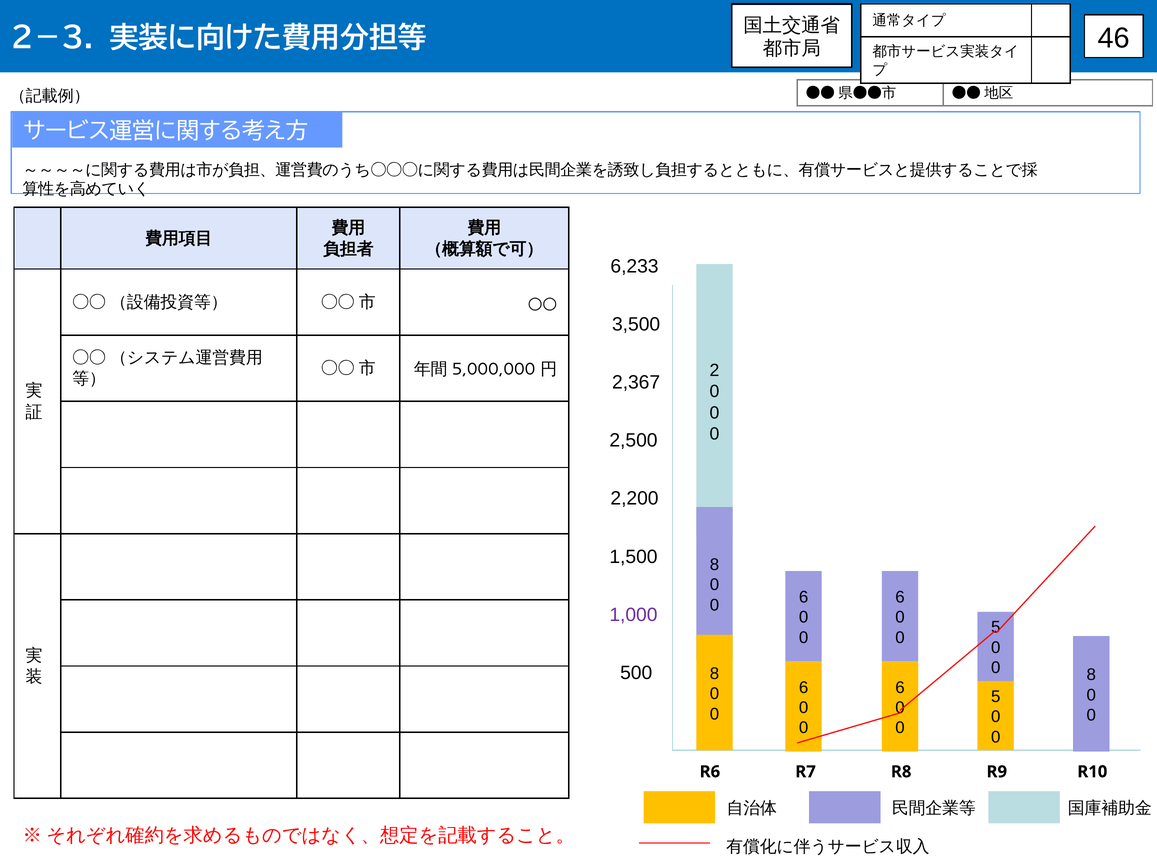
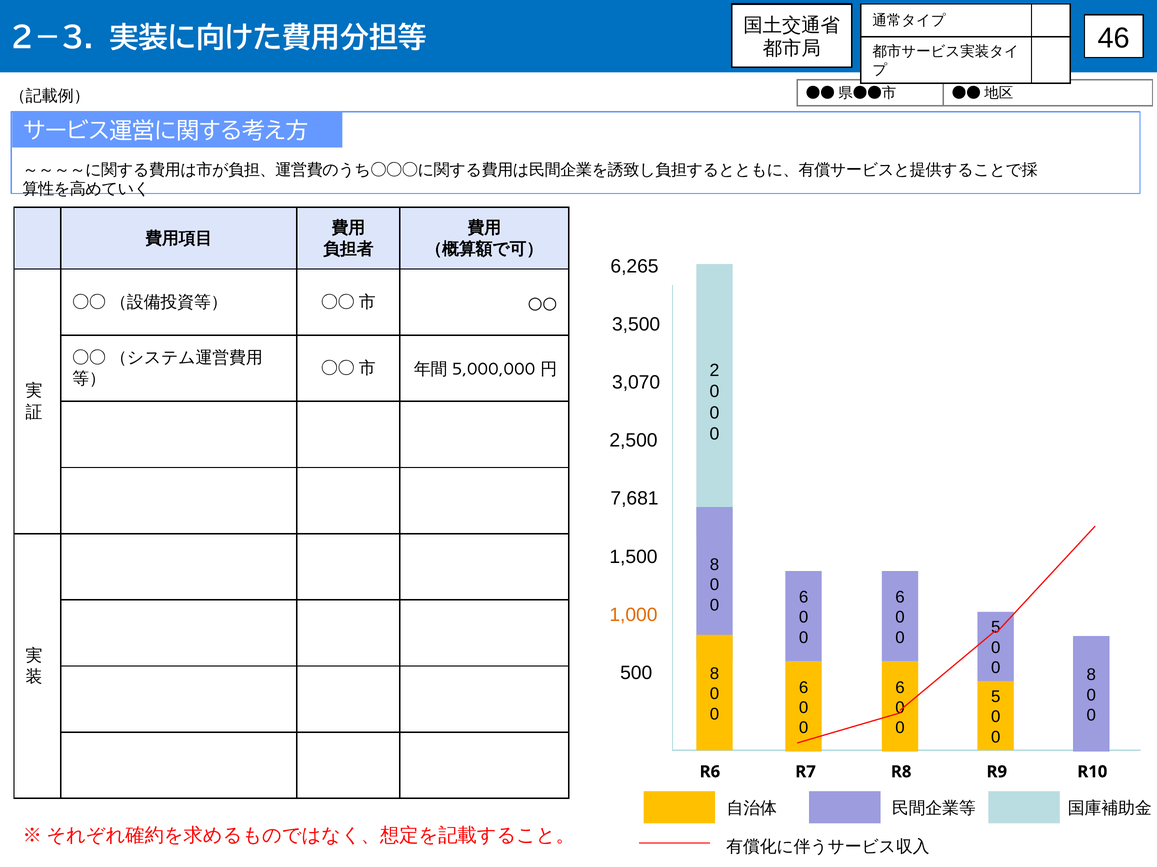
6,233: 6,233 -> 6,265
2,367: 2,367 -> 3,070
2,200: 2,200 -> 7,681
1,000 colour: purple -> orange
